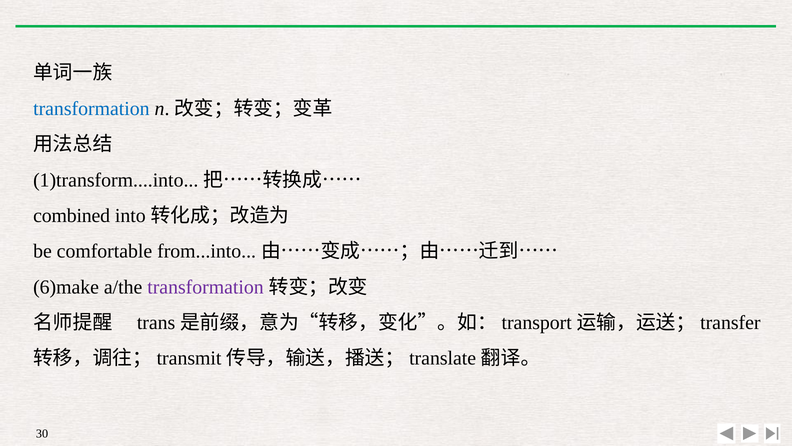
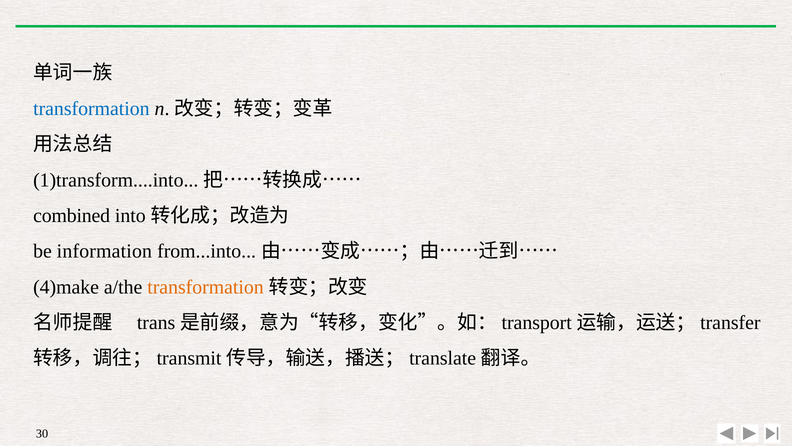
comfortable: comfortable -> information
6)make: 6)make -> 4)make
transformation at (206, 287) colour: purple -> orange
